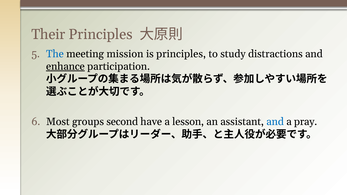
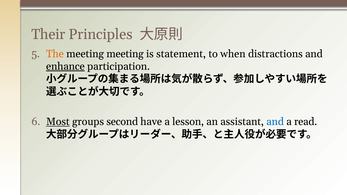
The colour: blue -> orange
meeting mission: mission -> meeting
is principles: principles -> statement
study: study -> when
Most underline: none -> present
pray: pray -> read
